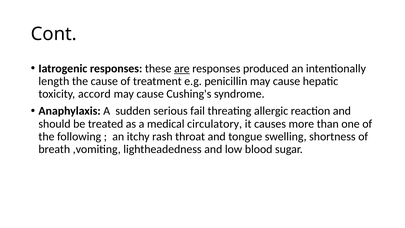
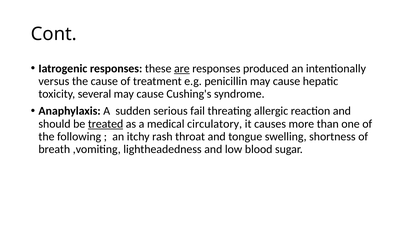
length: length -> versus
accord: accord -> several
treated underline: none -> present
